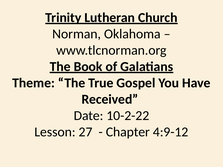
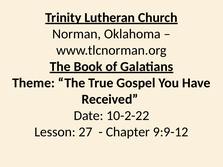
4:9-12: 4:9-12 -> 9:9-12
